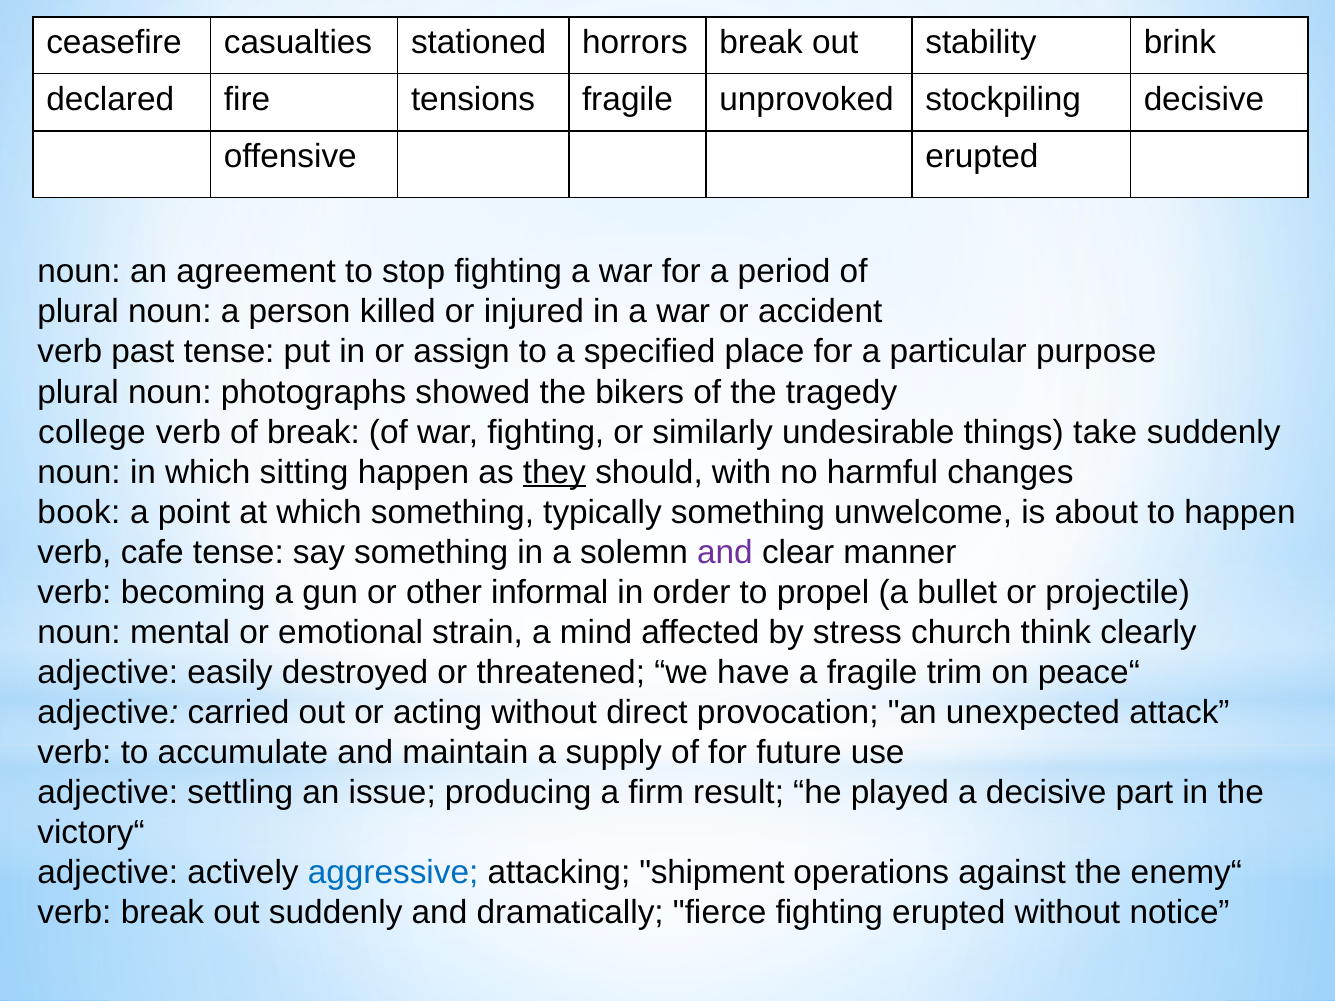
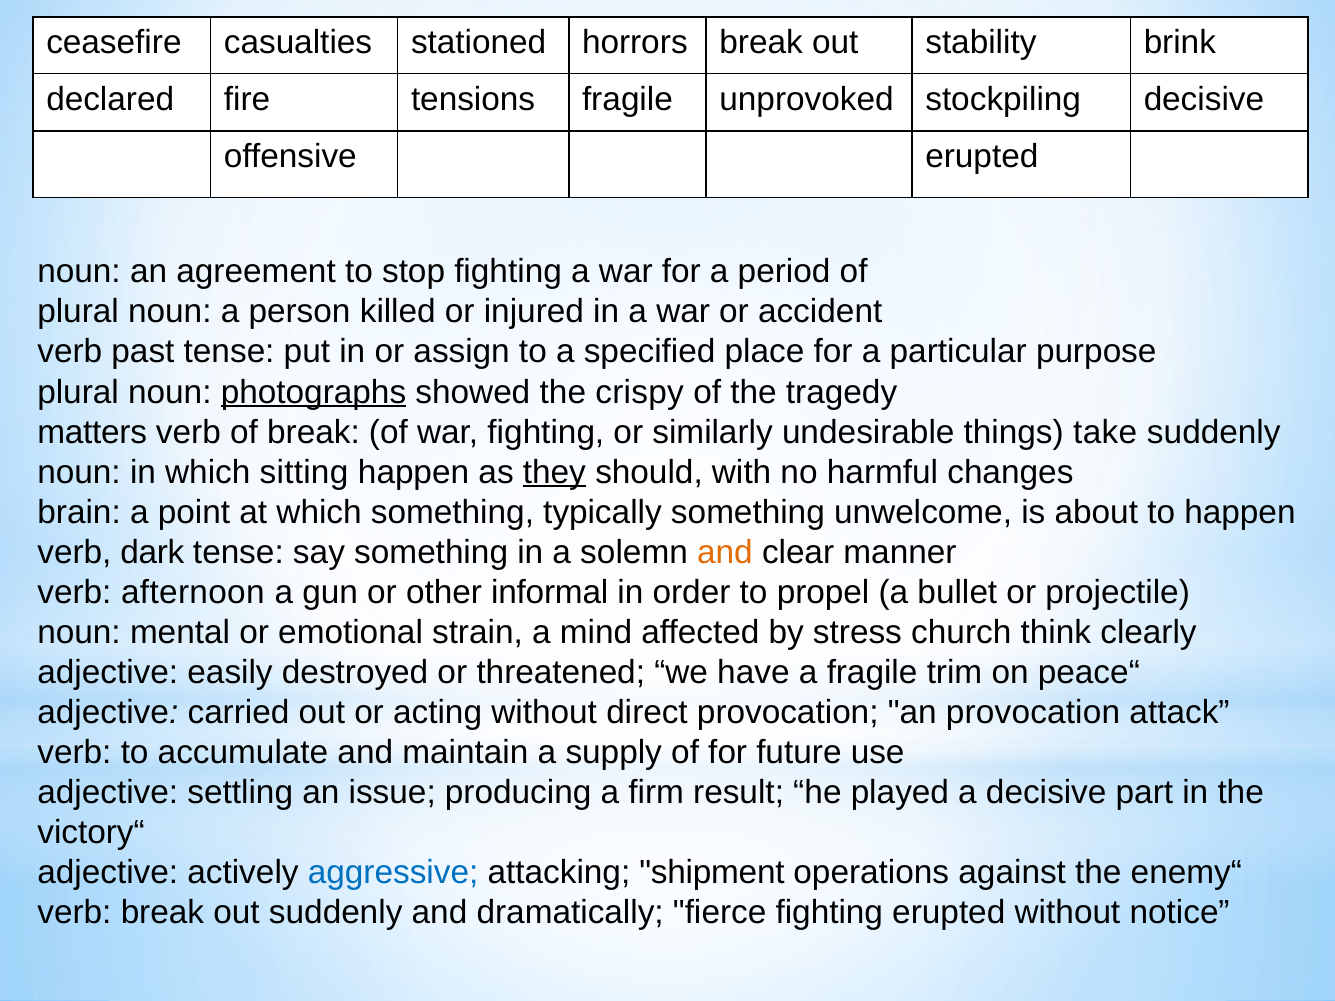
photographs underline: none -> present
bikers: bikers -> crispy
college: college -> matters
book: book -> brain
cafe: cafe -> dark
and at (725, 552) colour: purple -> orange
becoming: becoming -> afternoon
an unexpected: unexpected -> provocation
